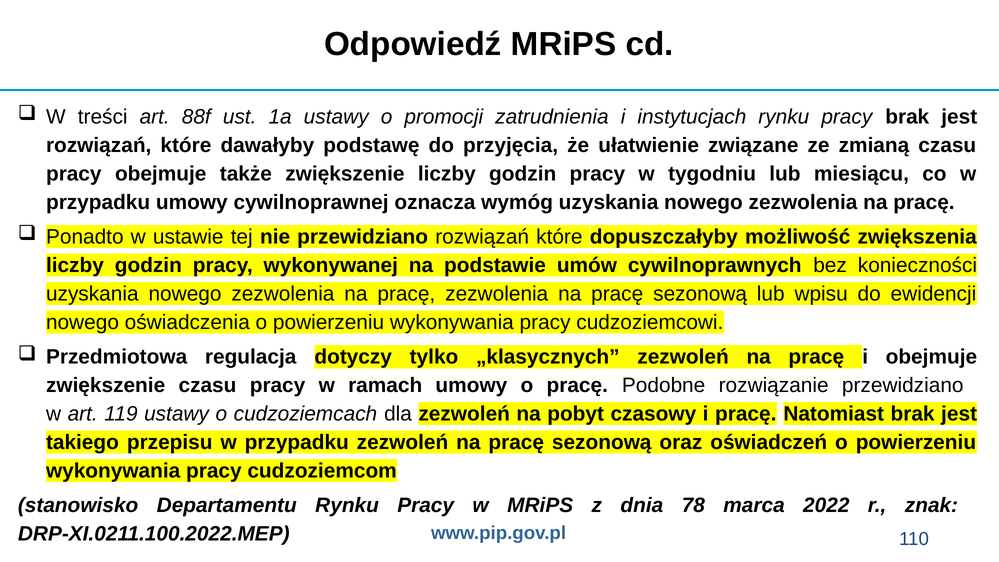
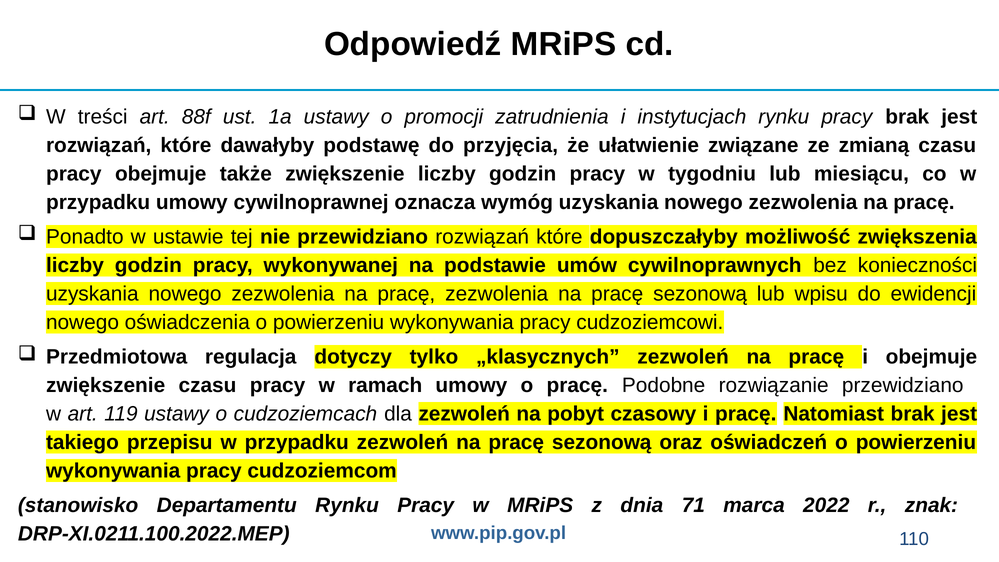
78: 78 -> 71
